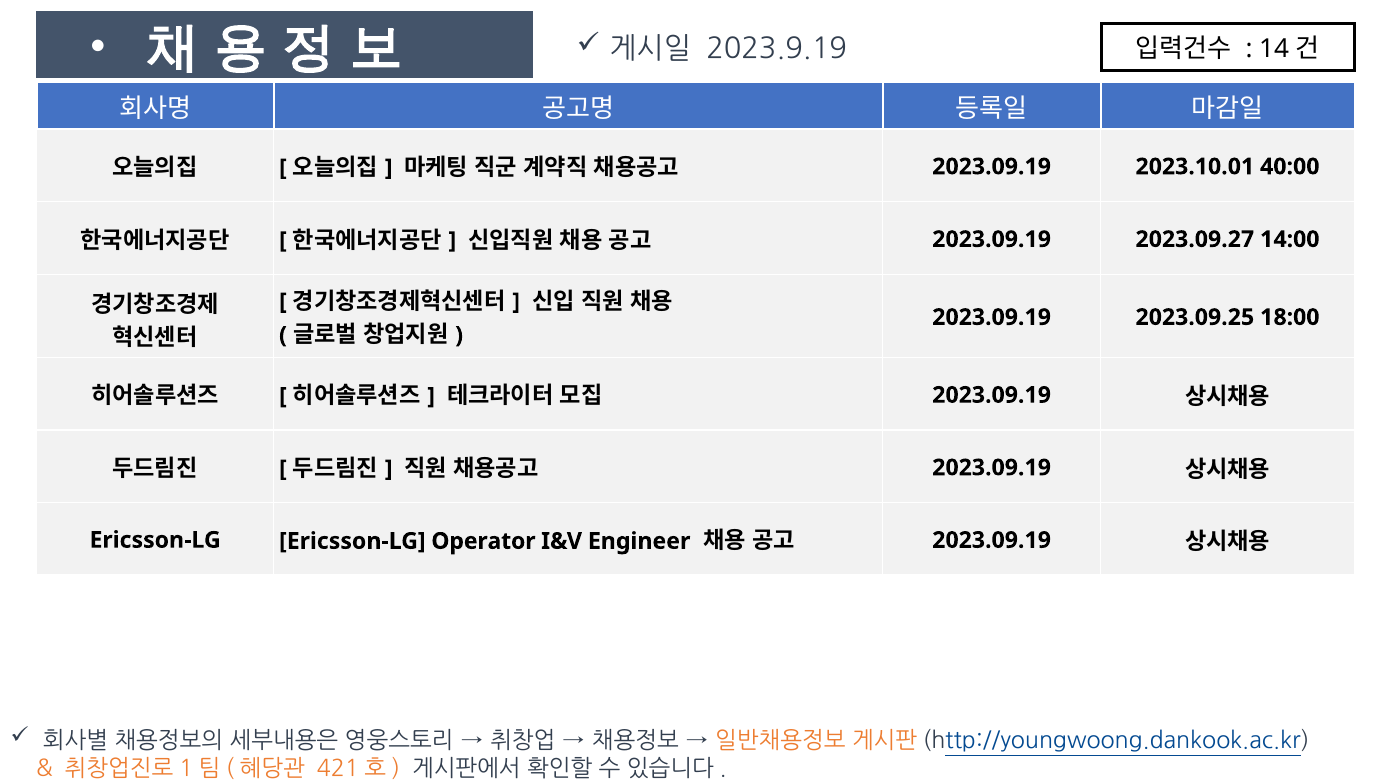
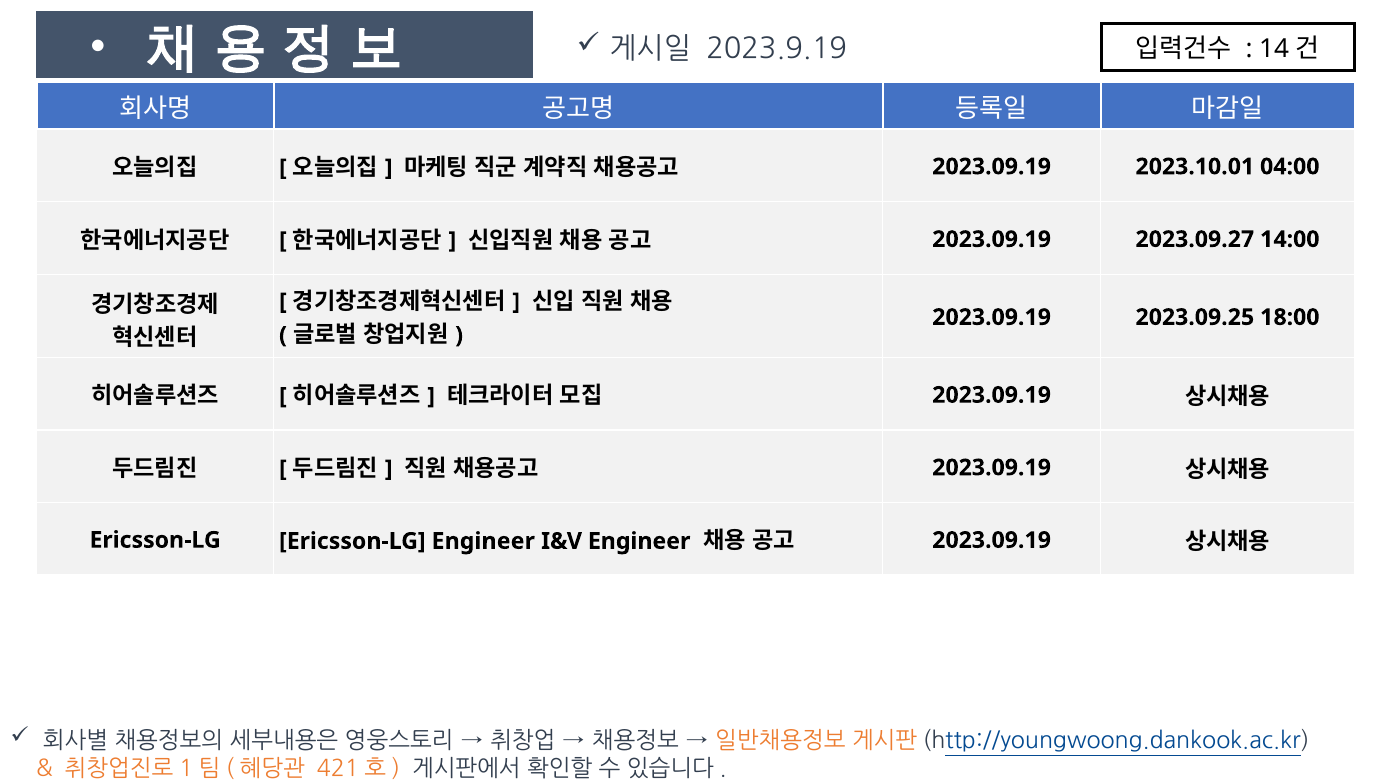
40:00: 40:00 -> 04:00
Ericsson-LG Operator: Operator -> Engineer
